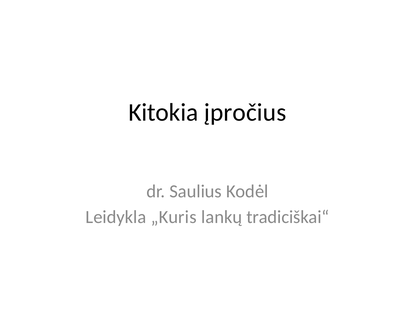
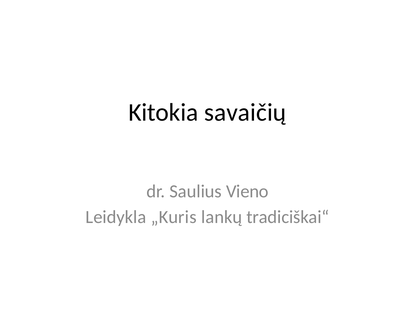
įpročius: įpročius -> savaičių
Kodėl: Kodėl -> Vieno
